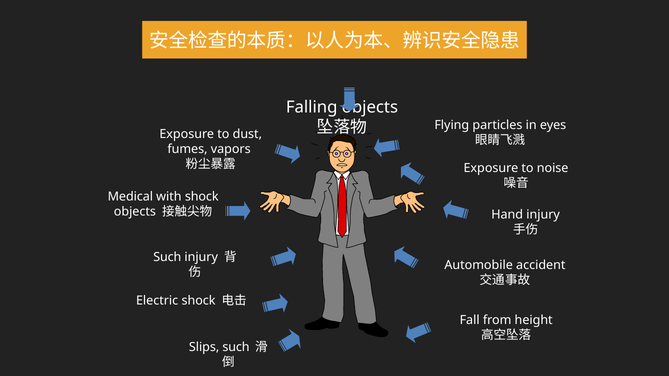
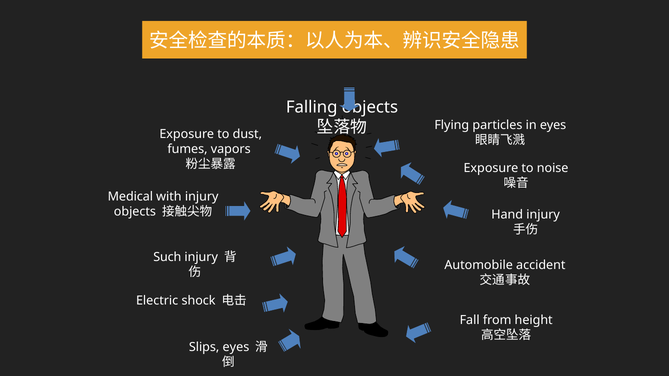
with shock: shock -> injury
Slips such: such -> eyes
